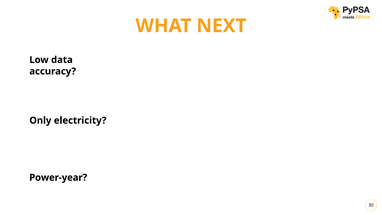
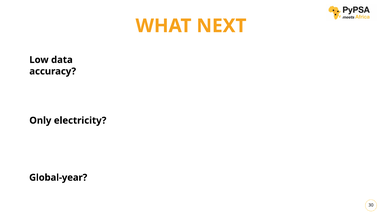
Power-year: Power-year -> Global-year
